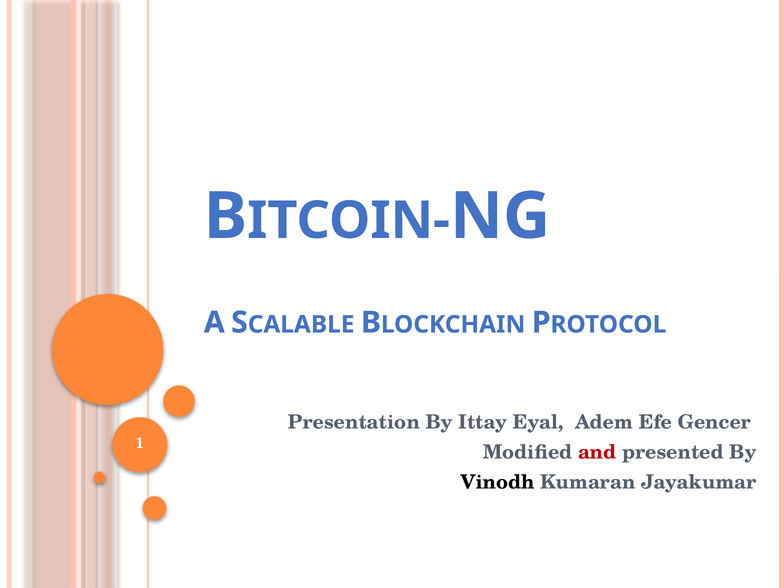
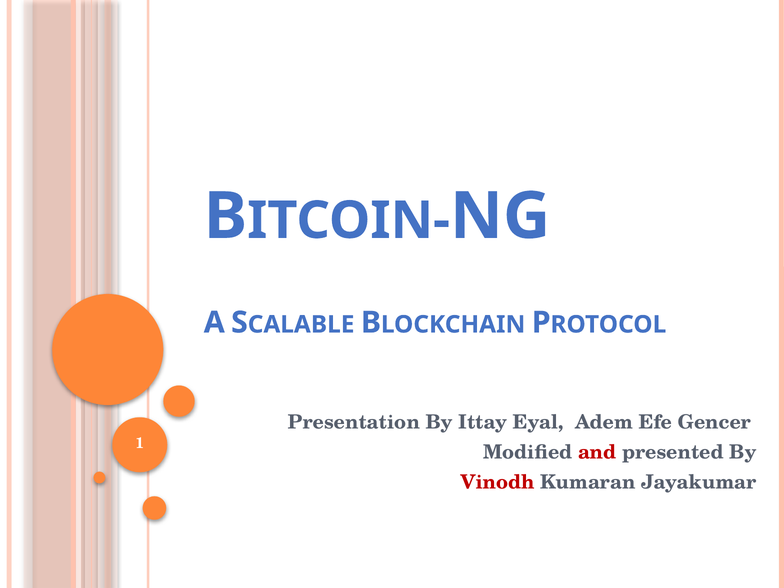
Vinodh colour: black -> red
